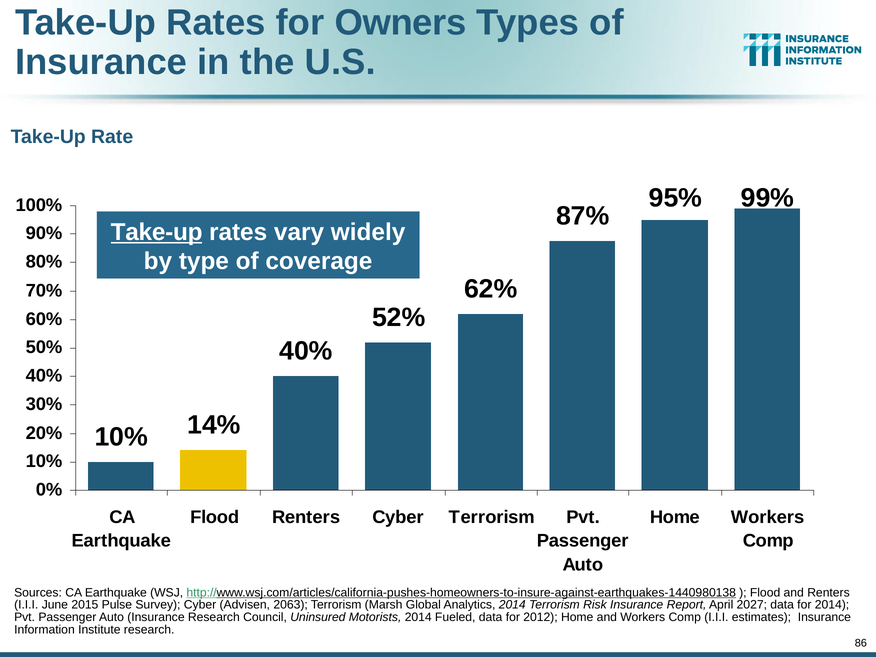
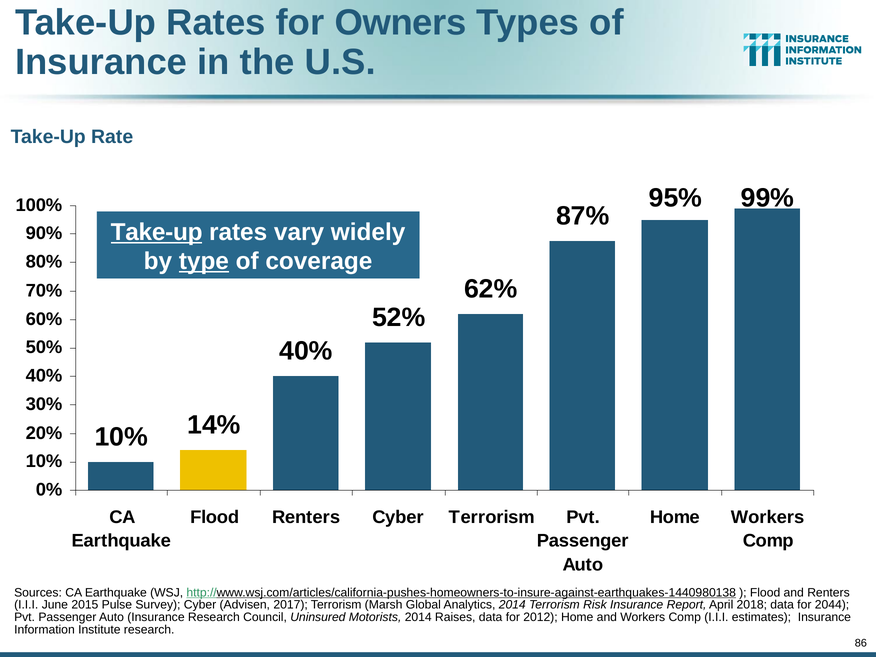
type underline: none -> present
2063: 2063 -> 2017
2027: 2027 -> 2018
for 2014: 2014 -> 2044
Fueled: Fueled -> Raises
